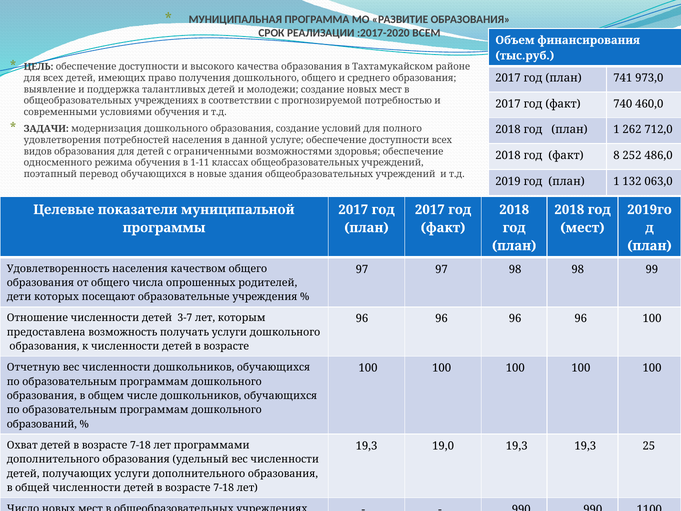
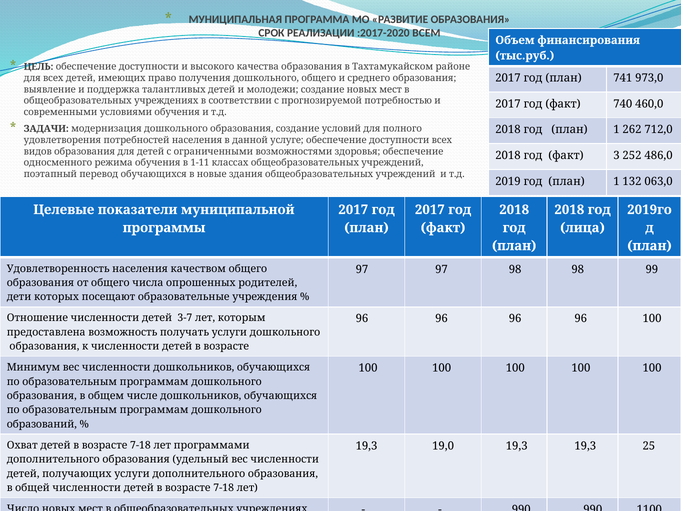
8: 8 -> 3
мест at (582, 228): мест -> лица
Отчетную: Отчетную -> Минимум
